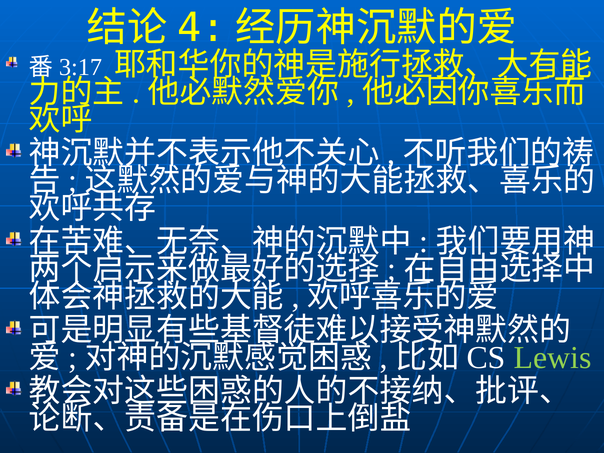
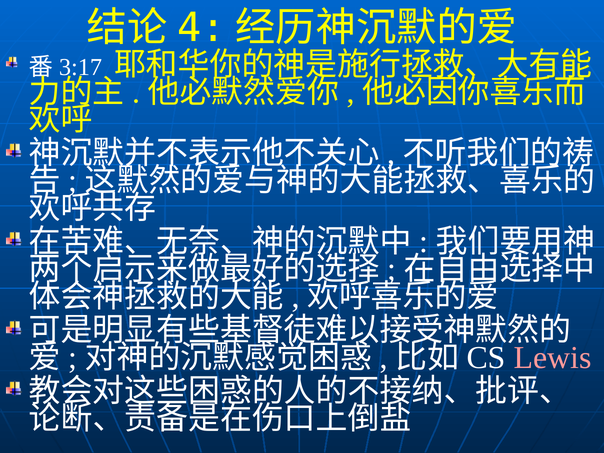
Lewis colour: light green -> pink
